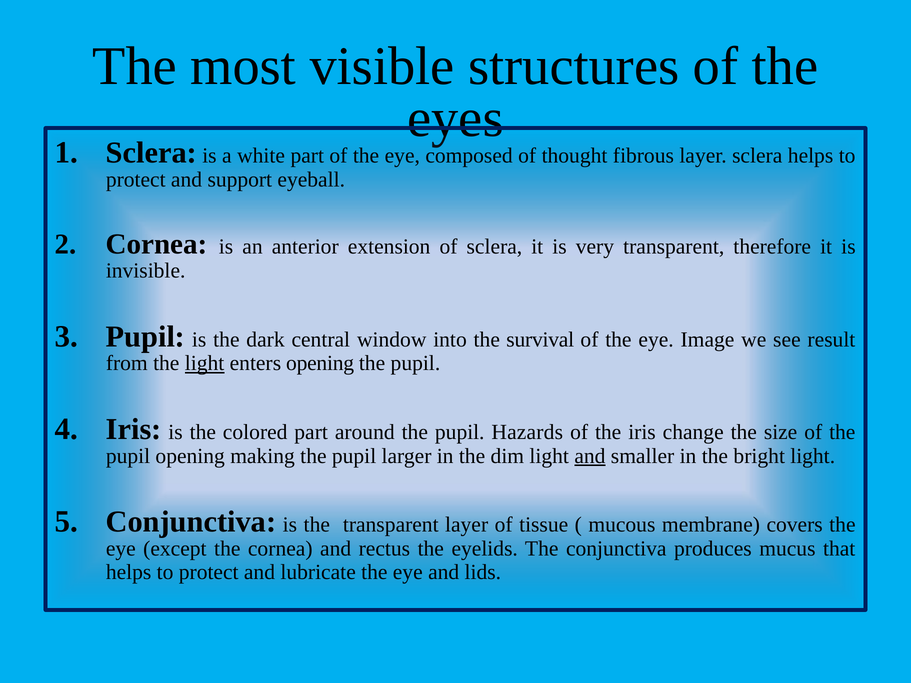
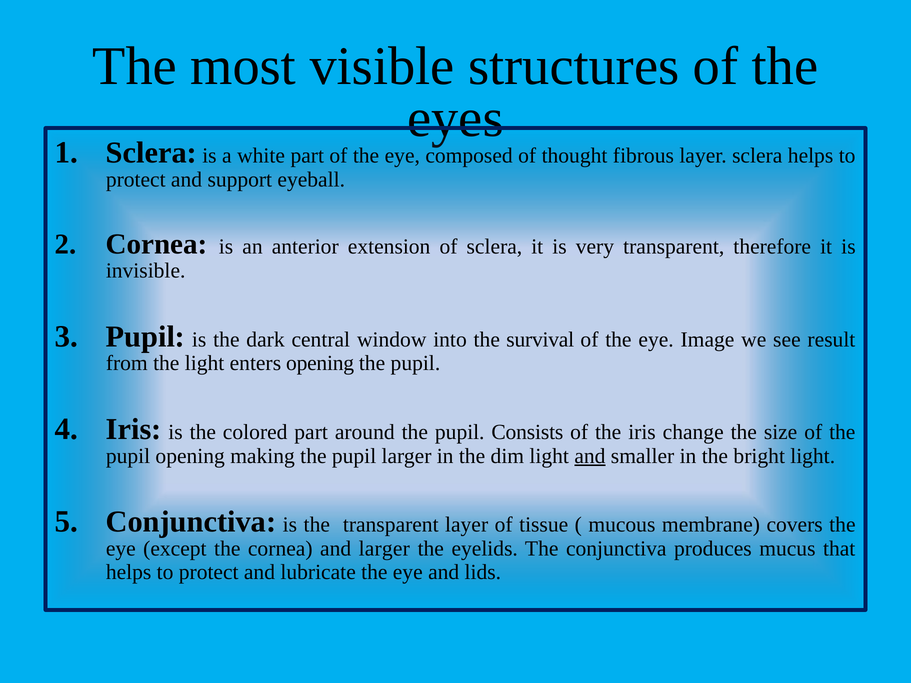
light at (205, 364) underline: present -> none
Hazards: Hazards -> Consists
and rectus: rectus -> larger
